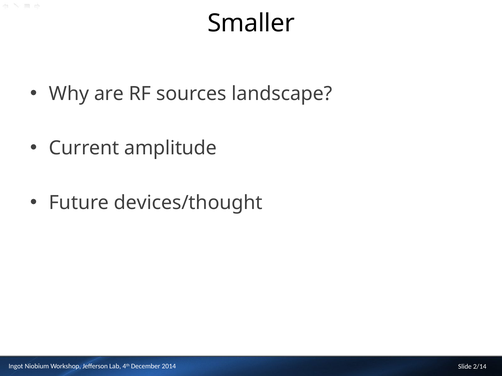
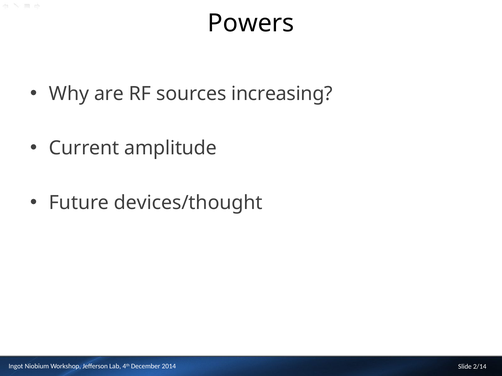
Smaller: Smaller -> Powers
landscape: landscape -> increasing
